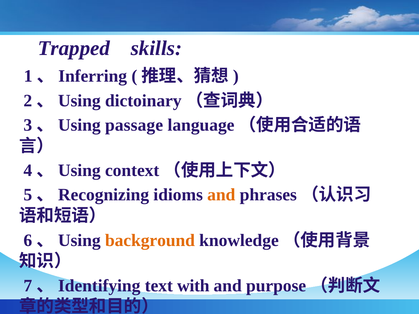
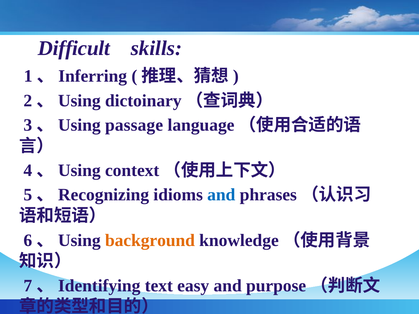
Trapped: Trapped -> Difficult
and at (221, 195) colour: orange -> blue
with: with -> easy
